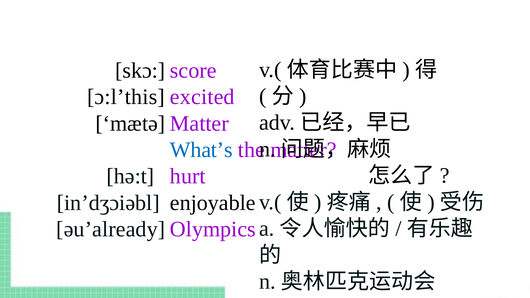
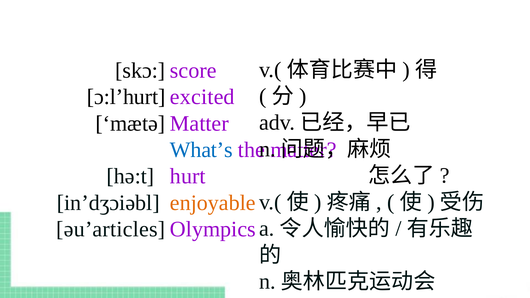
ɔ:l’this: ɔ:l’this -> ɔ:l’hurt
enjoyable colour: black -> orange
əu’already: əu’already -> əu’articles
